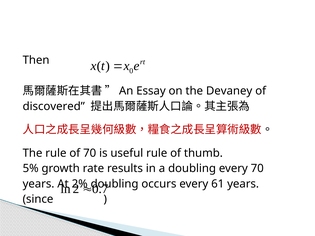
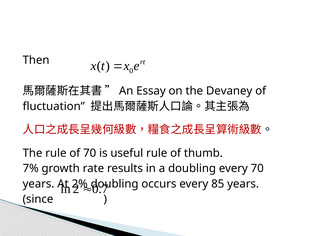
discovered: discovered -> fluctuation
5%: 5% -> 7%
61: 61 -> 85
